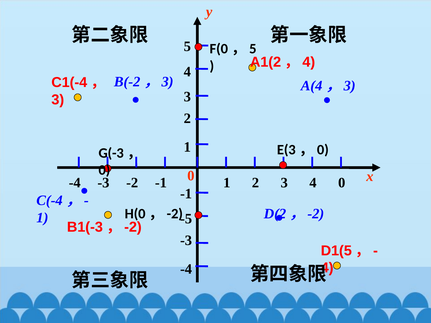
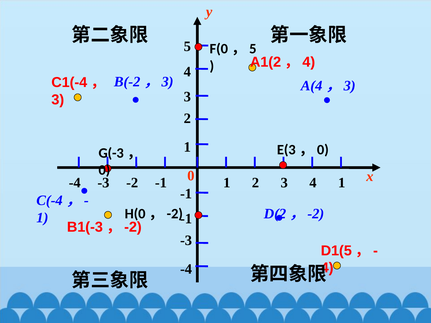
4 0: 0 -> 1
-5 at (186, 219): -5 -> -1
